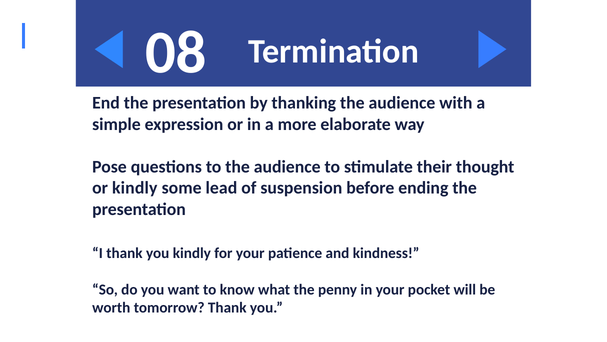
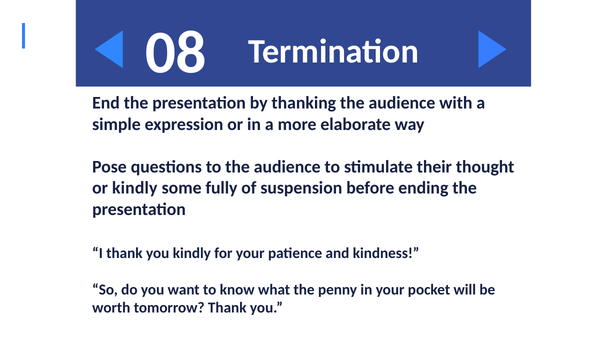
lead: lead -> fully
